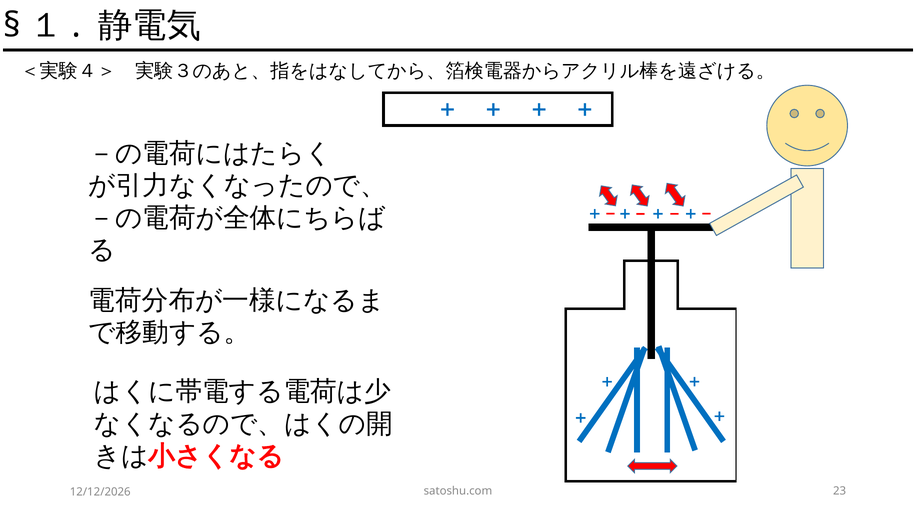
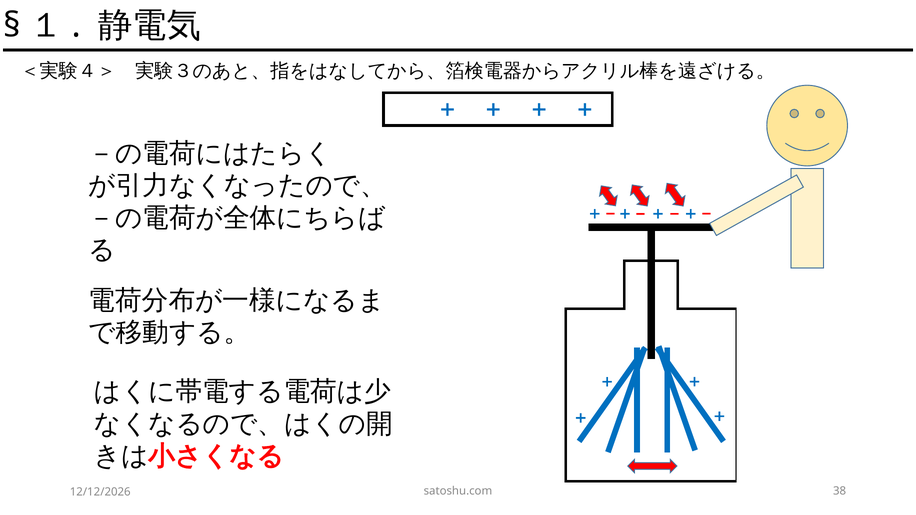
23: 23 -> 38
